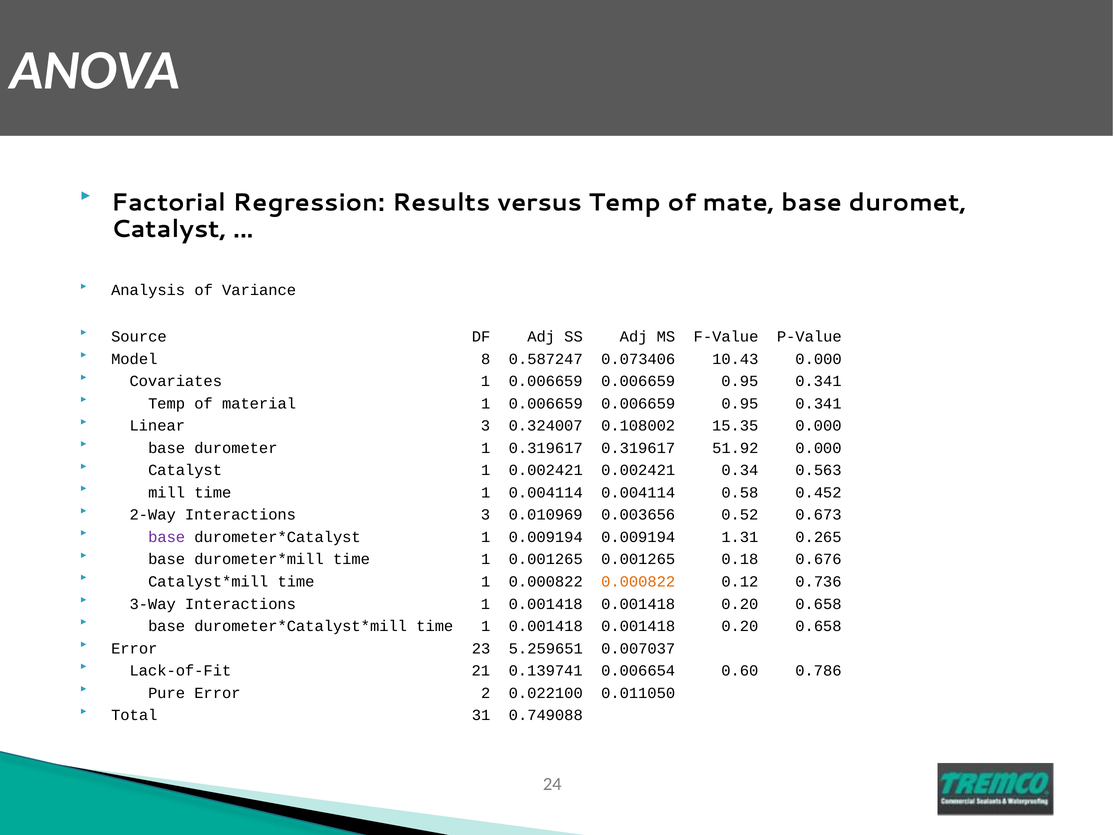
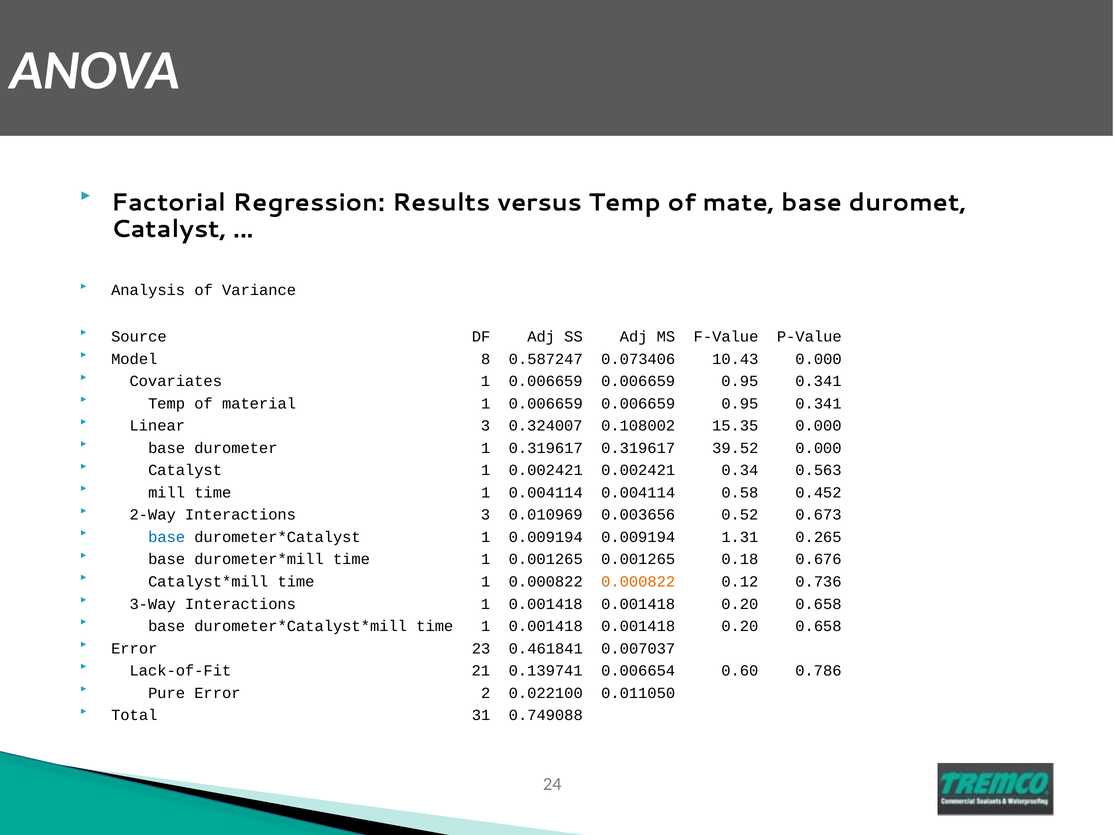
51.92: 51.92 -> 39.52
base at (167, 537) colour: purple -> blue
5.259651: 5.259651 -> 0.461841
